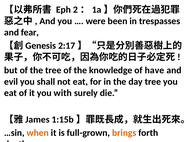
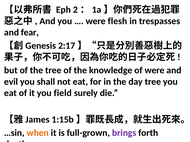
been: been -> flesh
of have: have -> were
with: with -> field
brings colour: orange -> purple
